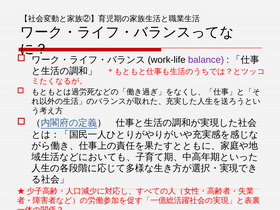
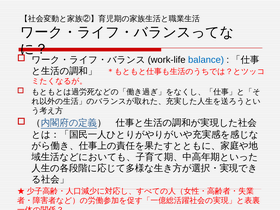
balance colour: purple -> blue
